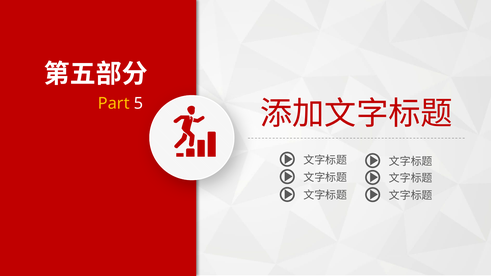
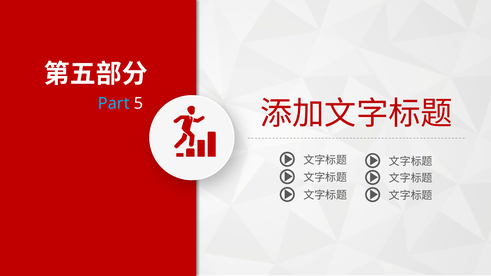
Part colour: yellow -> light blue
